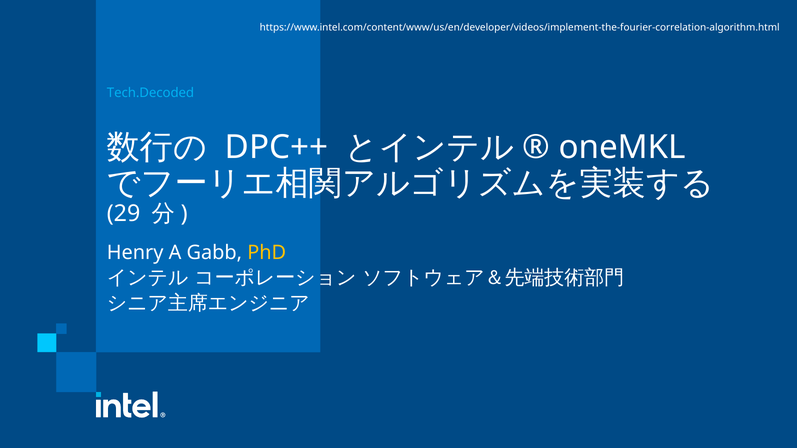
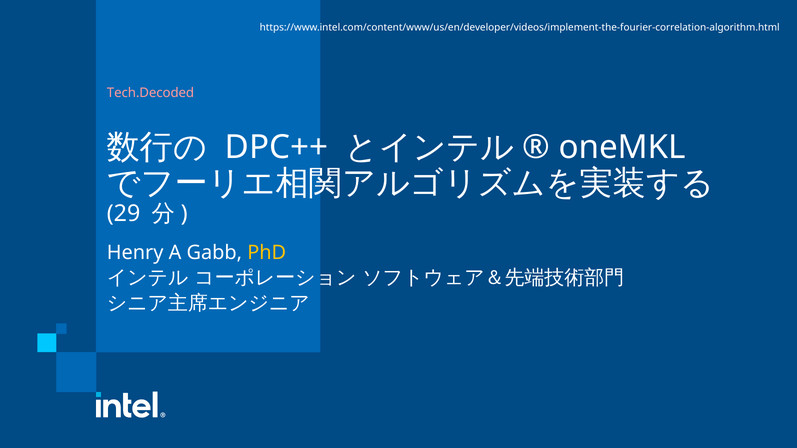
Tech.Decoded colour: light blue -> pink
